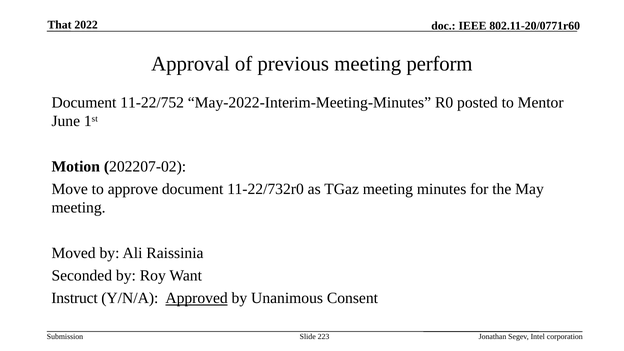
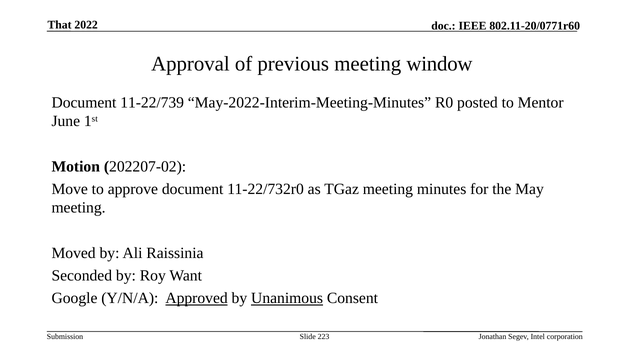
perform: perform -> window
11-22/752: 11-22/752 -> 11-22/739
Instruct: Instruct -> Google
Unanimous underline: none -> present
